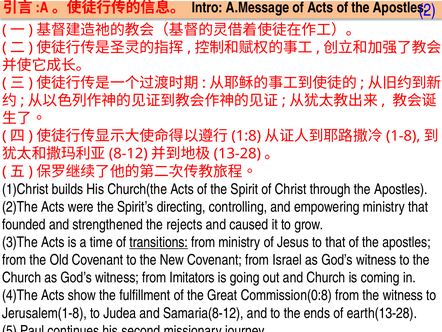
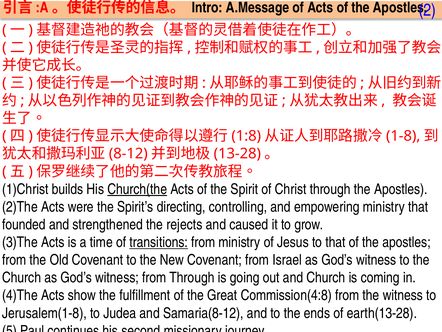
Church(the underline: none -> present
from Imitators: Imitators -> Through
Commission(0:8: Commission(0:8 -> Commission(4:8
